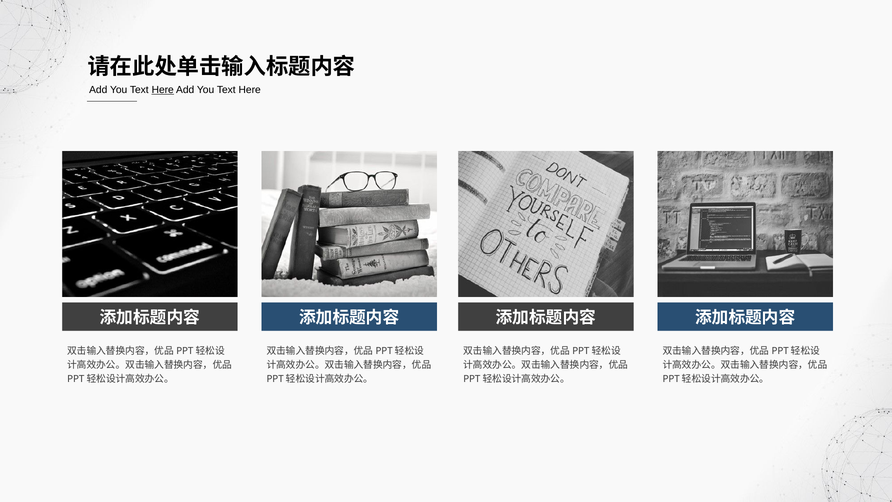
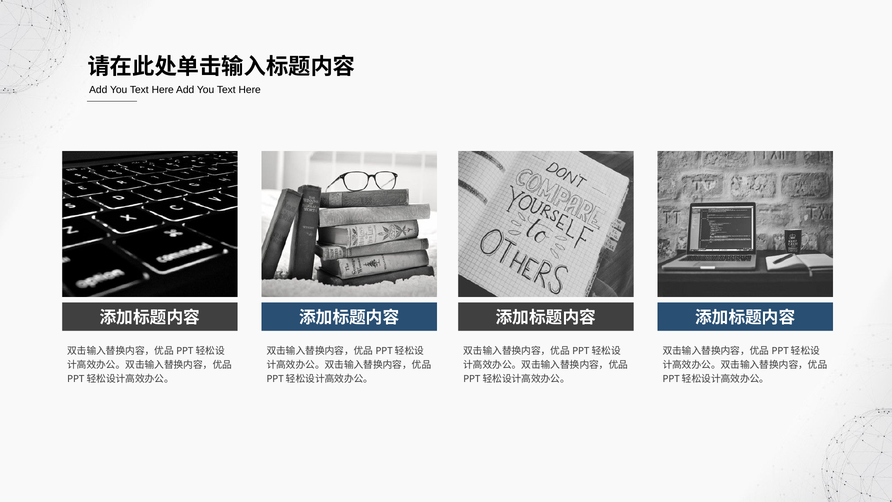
Here at (163, 90) underline: present -> none
